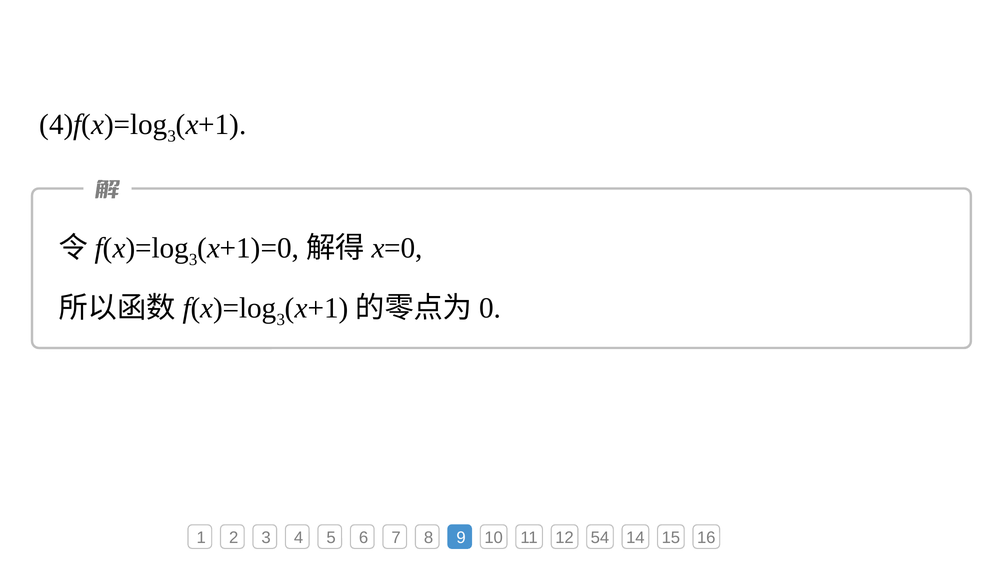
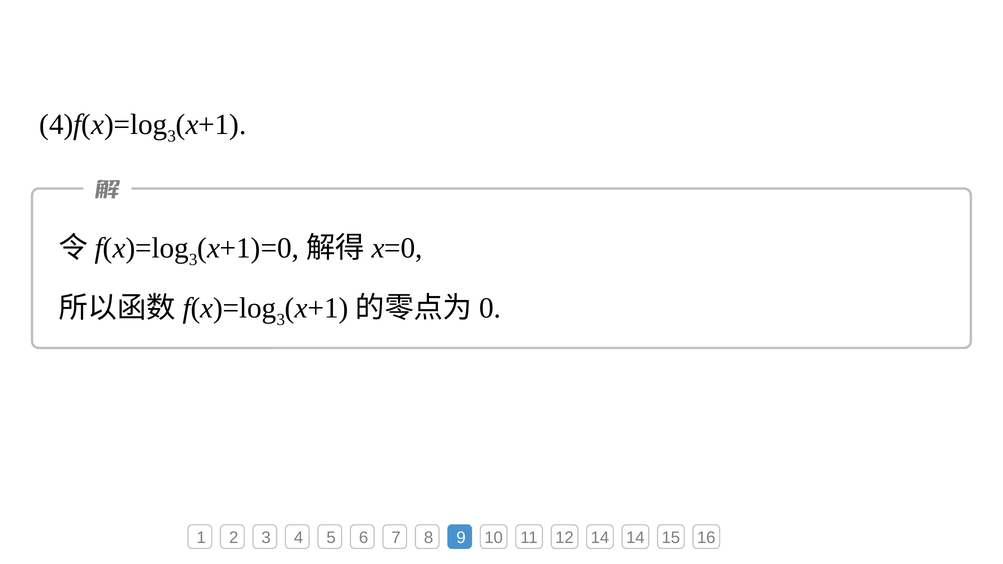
12 54: 54 -> 14
